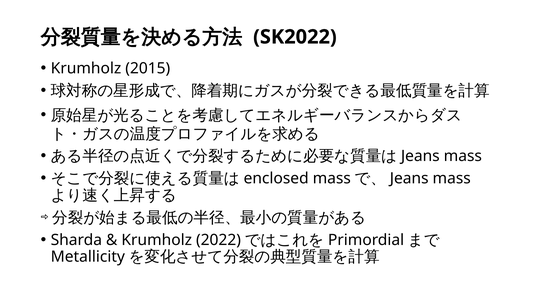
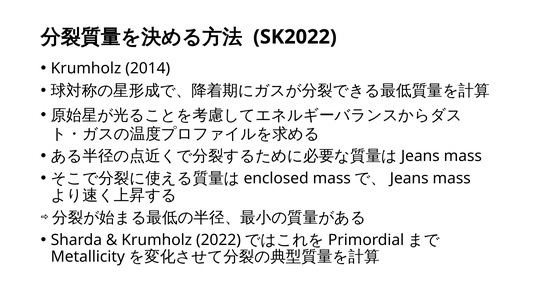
2015: 2015 -> 2014
